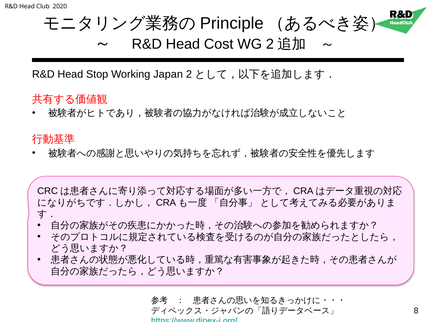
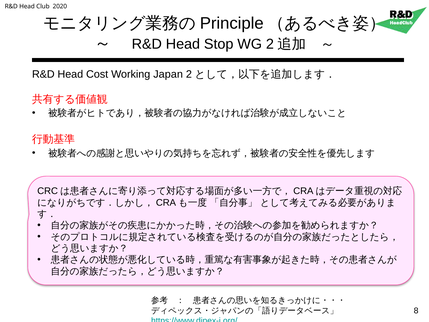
Cost: Cost -> Stop
Stop: Stop -> Cost
